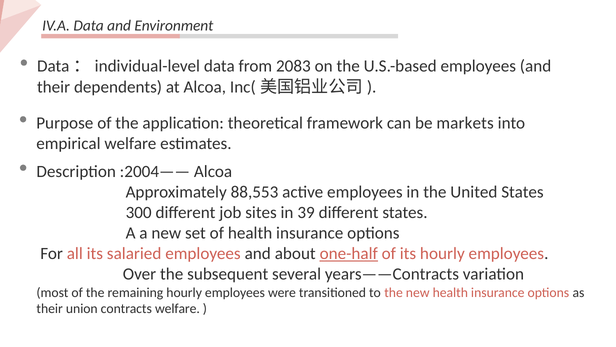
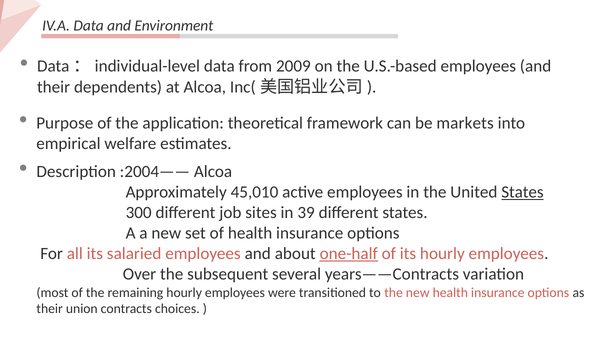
2083: 2083 -> 2009
88,553: 88,553 -> 45,010
States at (522, 192) underline: none -> present
contracts welfare: welfare -> choices
